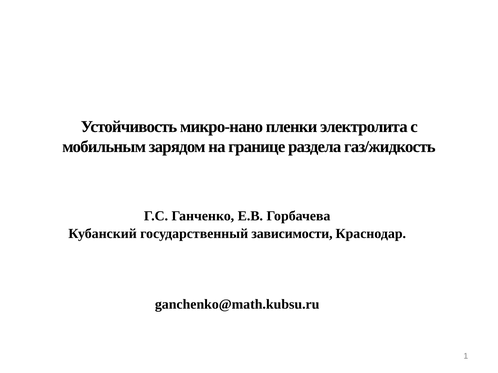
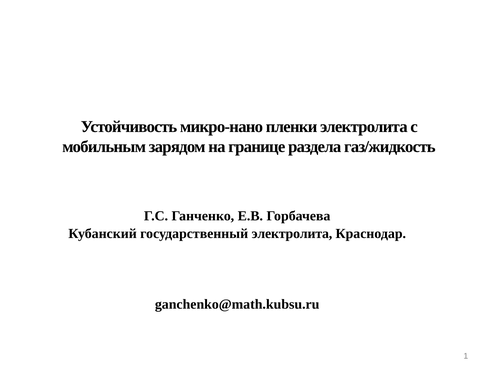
государственный зависимости: зависимости -> электролита
